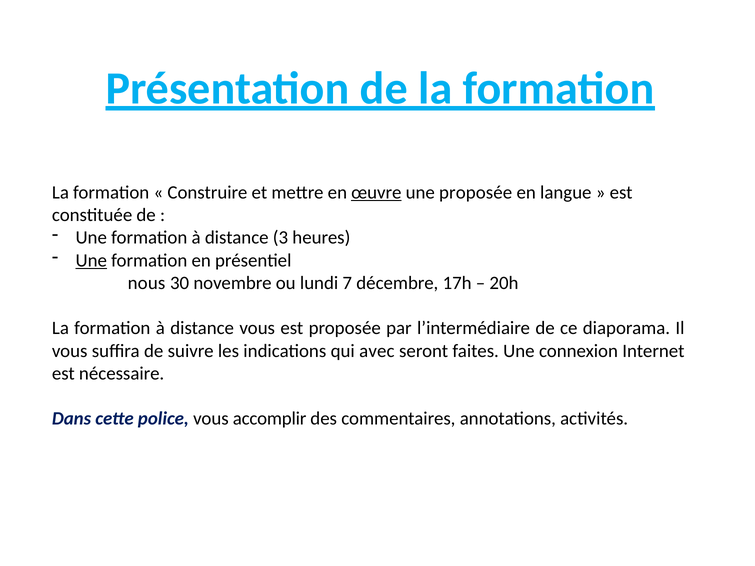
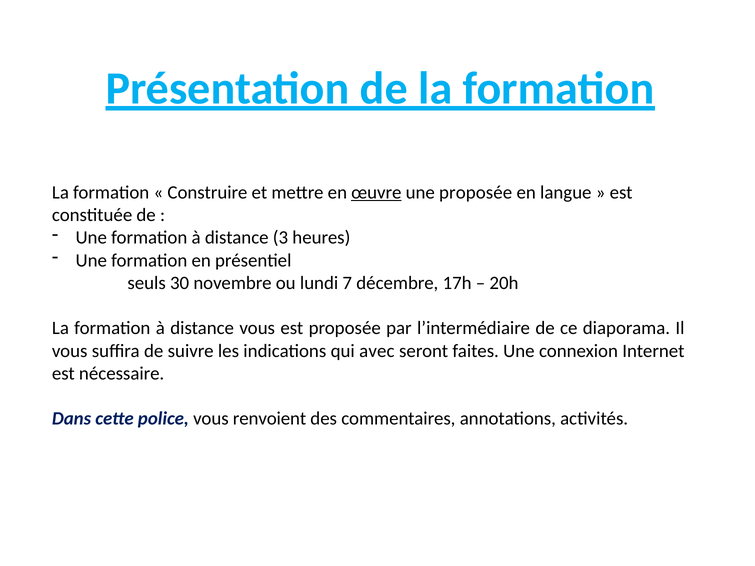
Une at (91, 260) underline: present -> none
nous: nous -> seuls
accomplir: accomplir -> renvoient
